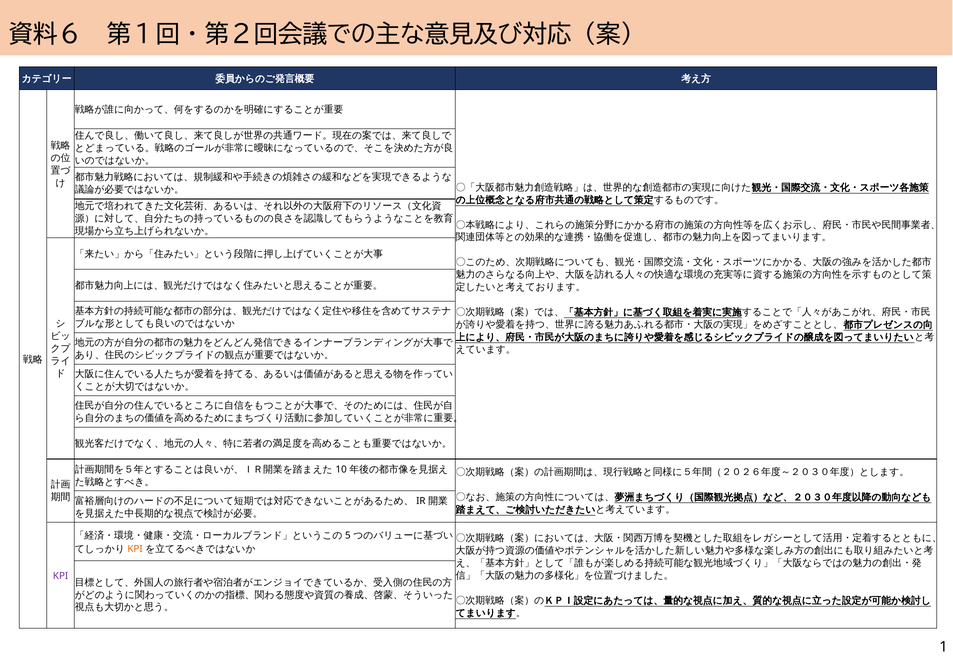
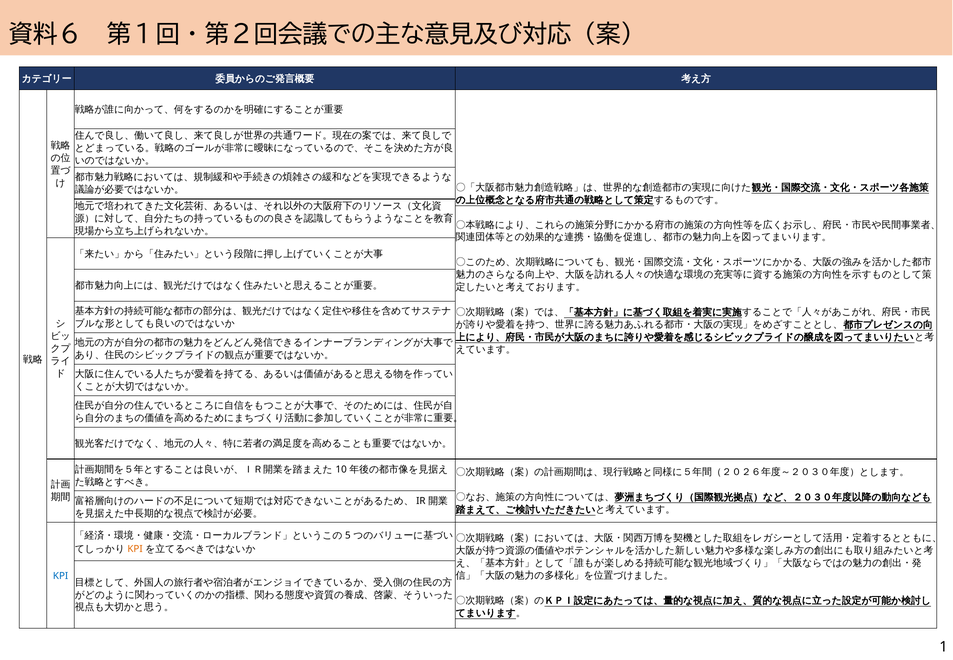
KPI at (61, 576) colour: purple -> blue
